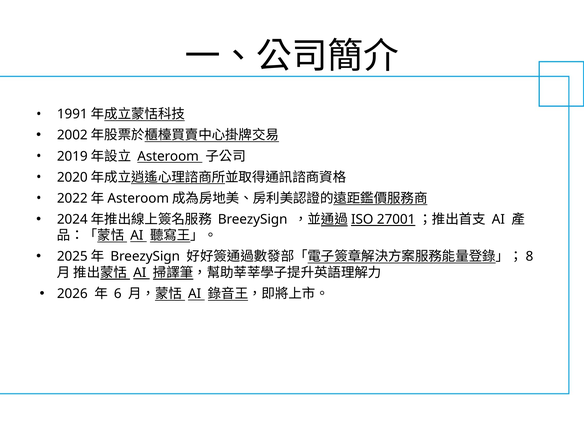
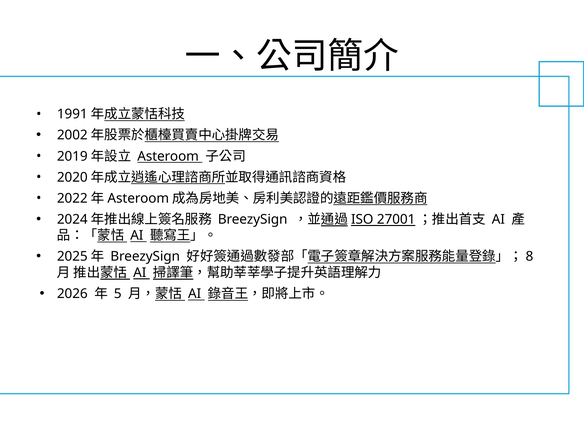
6: 6 -> 5
